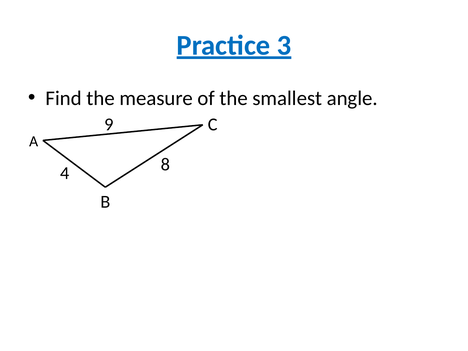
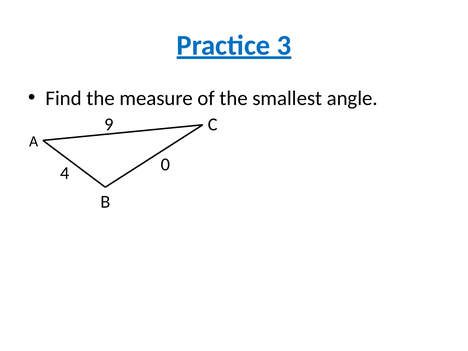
8: 8 -> 0
